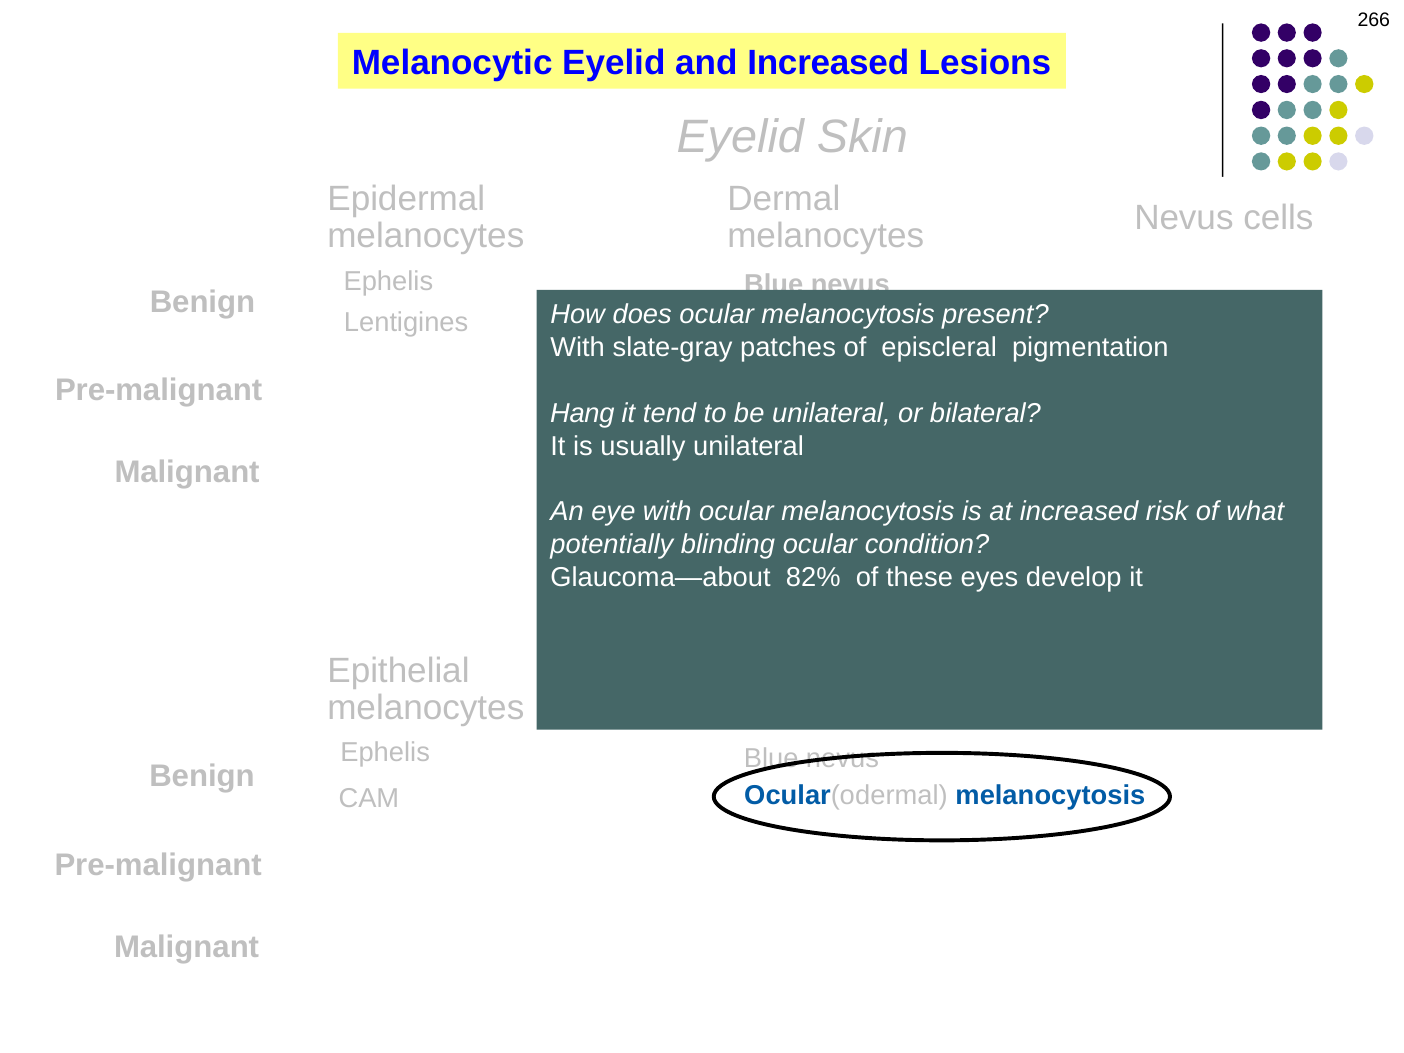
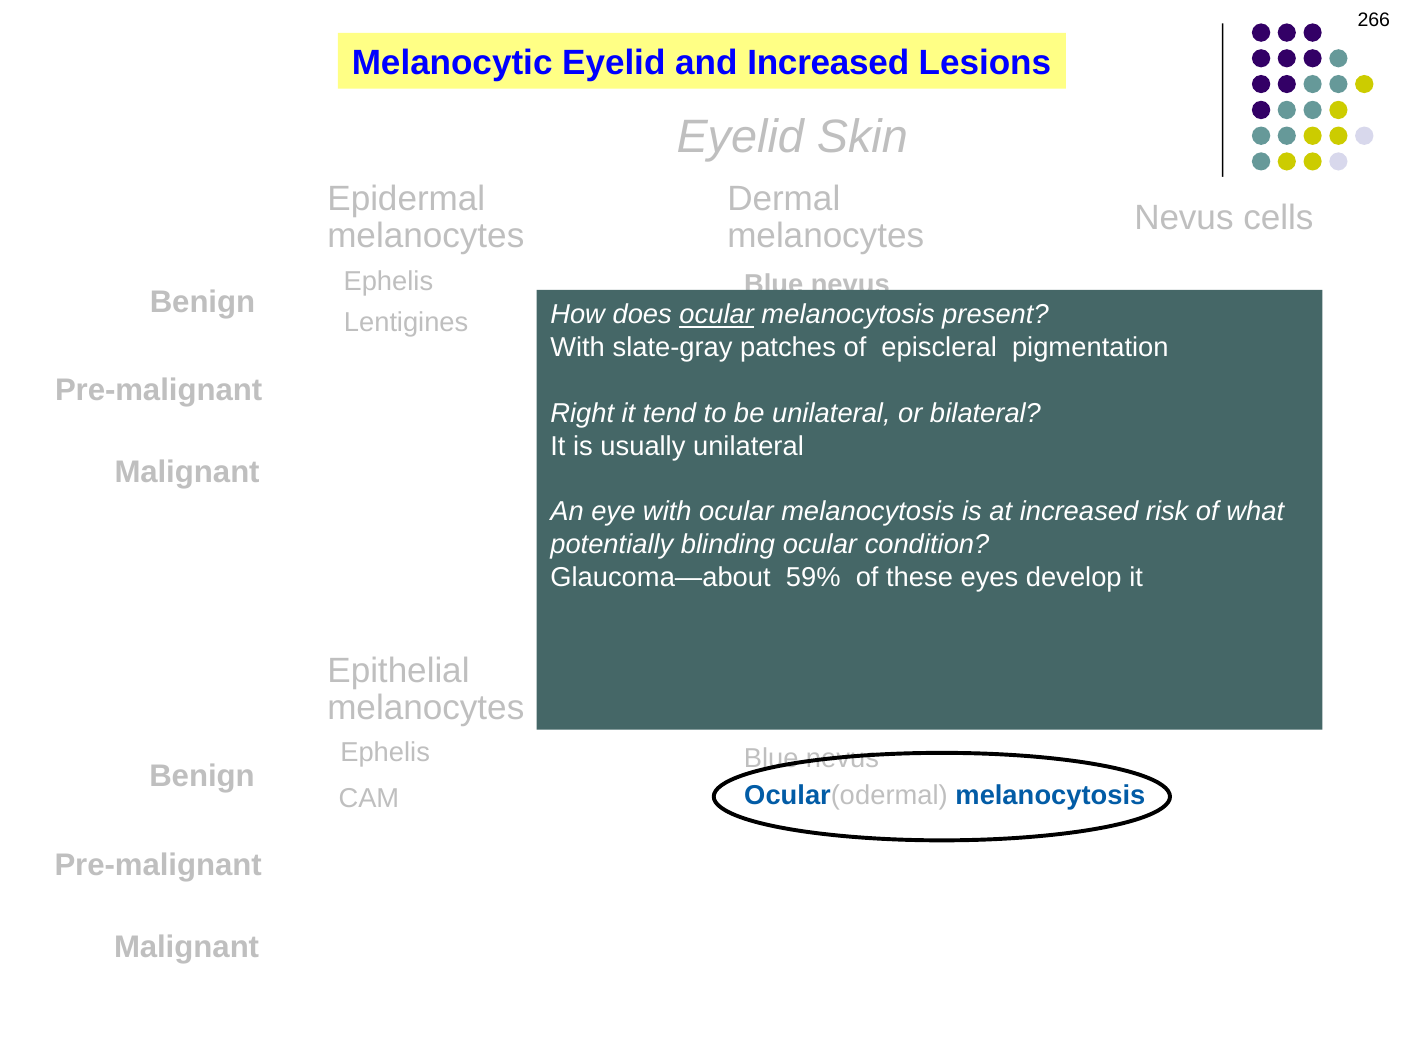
ocular at (717, 315) underline: none -> present
Hang: Hang -> Right
82%: 82% -> 59%
